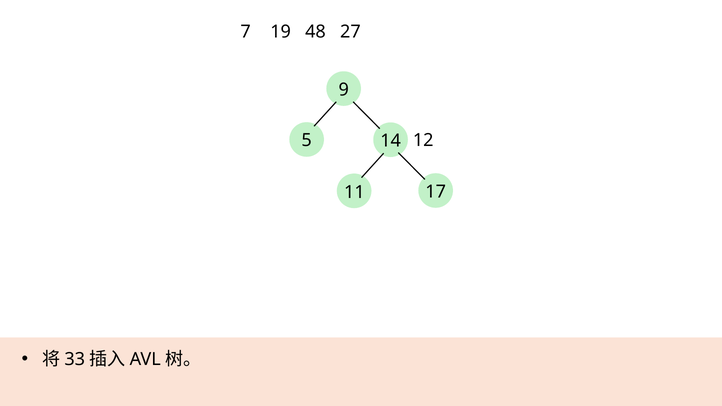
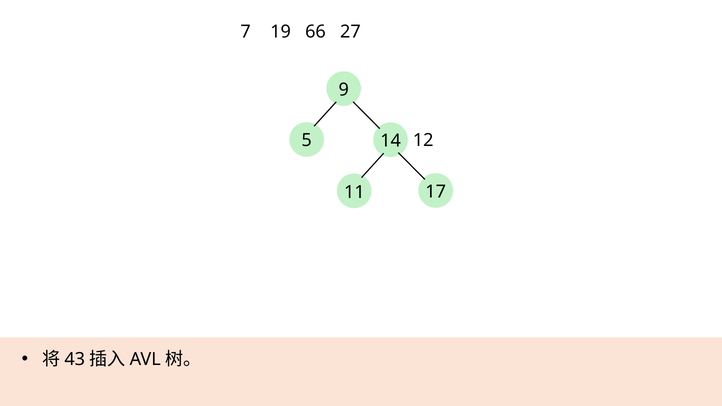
48: 48 -> 66
33: 33 -> 43
